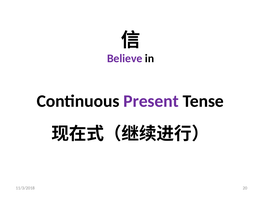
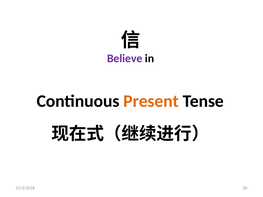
Present colour: purple -> orange
